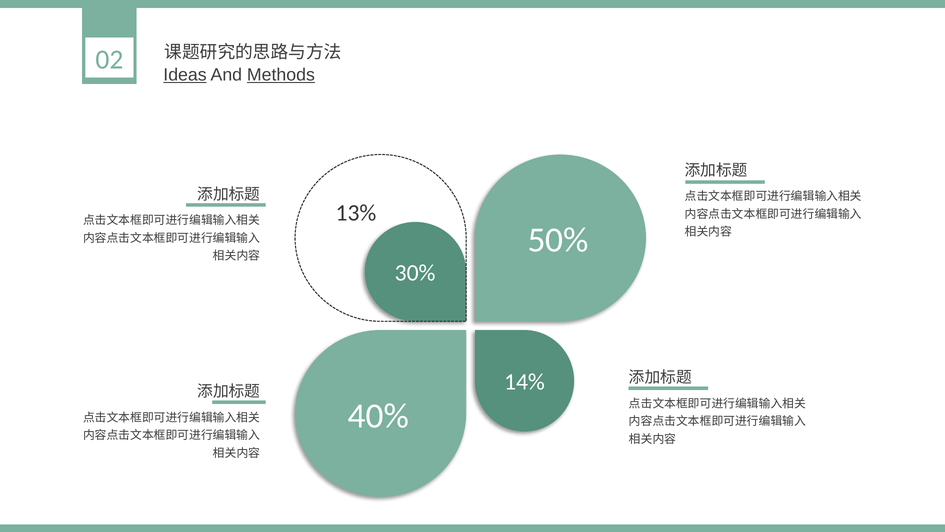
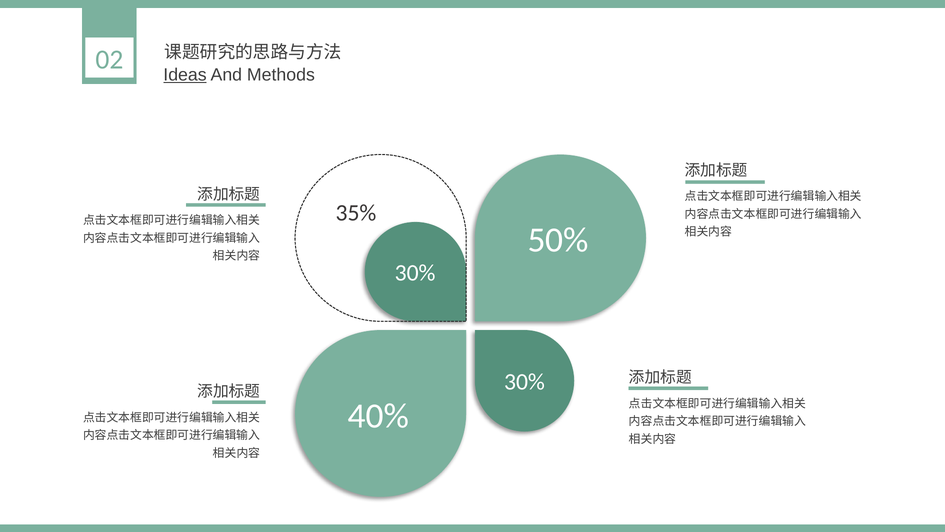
Methods underline: present -> none
13%: 13% -> 35%
14% at (524, 382): 14% -> 30%
